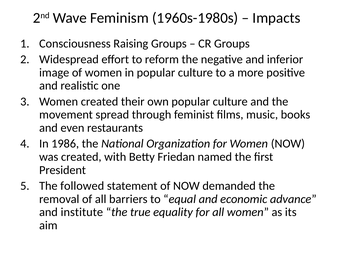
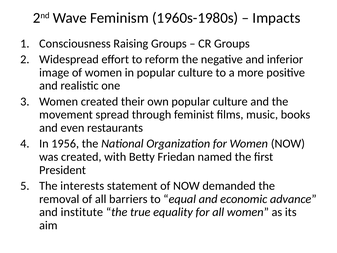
1986: 1986 -> 1956
followed: followed -> interests
